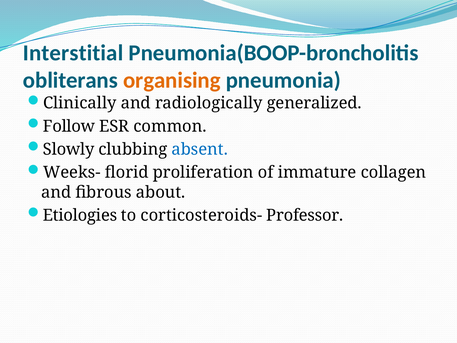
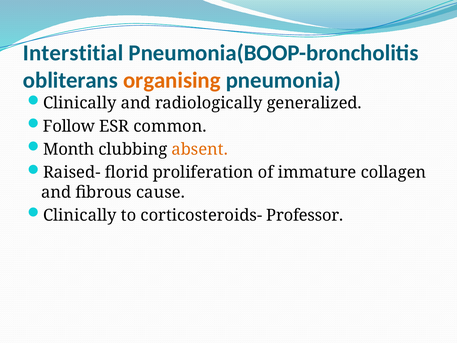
Slowly: Slowly -> Month
absent colour: blue -> orange
Weeks-: Weeks- -> Raised-
about: about -> cause
Etiologies at (80, 215): Etiologies -> Clinically
